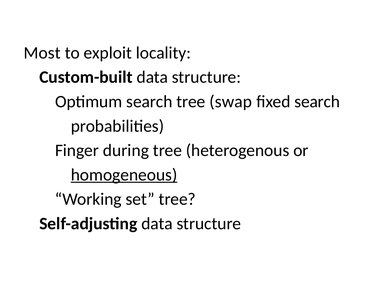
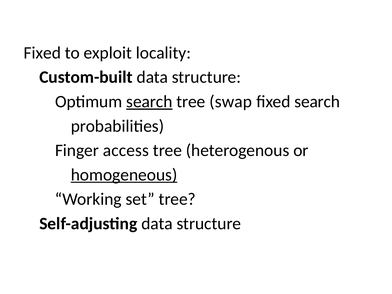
Most at (42, 53): Most -> Fixed
search at (149, 102) underline: none -> present
during: during -> access
